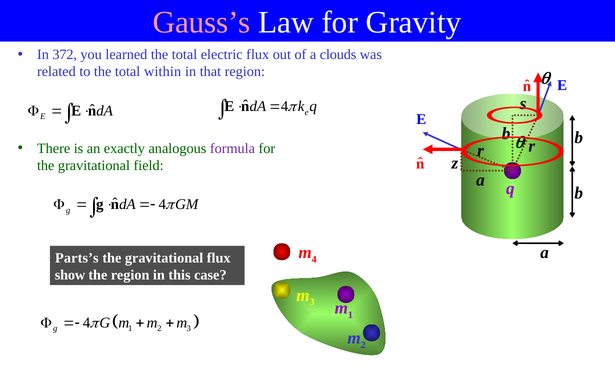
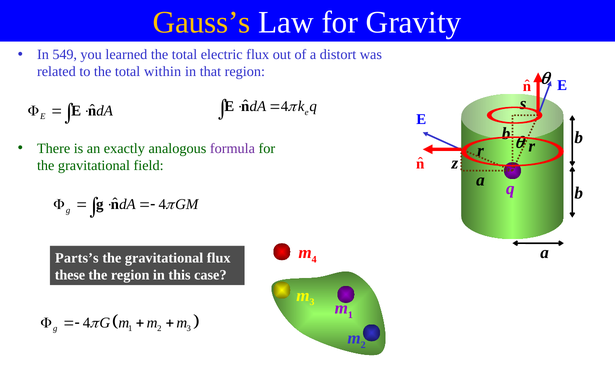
Gauss’s colour: pink -> yellow
372: 372 -> 549
clouds: clouds -> distort
show: show -> these
